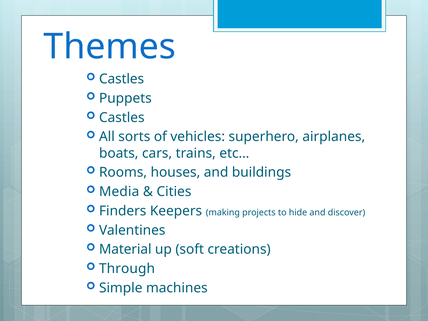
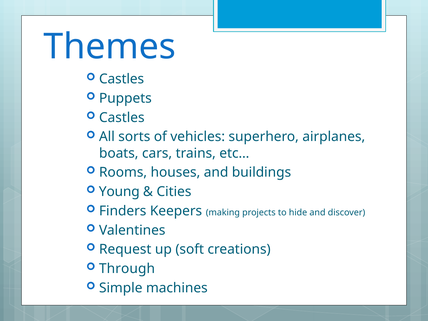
Media: Media -> Young
Material: Material -> Request
